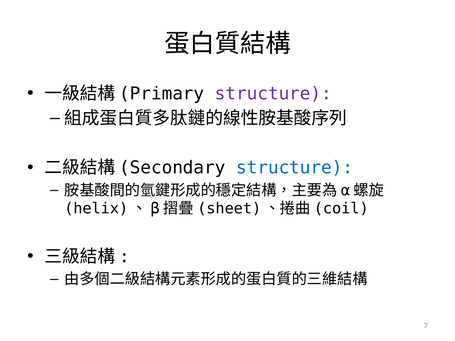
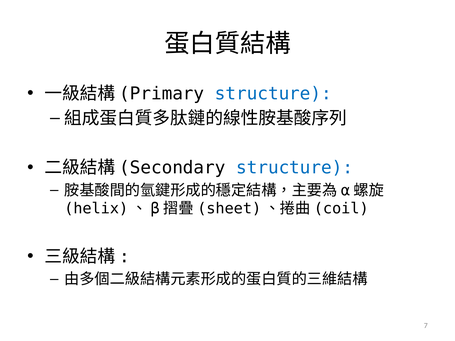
structure at (273, 94) colour: purple -> blue
